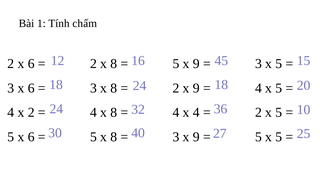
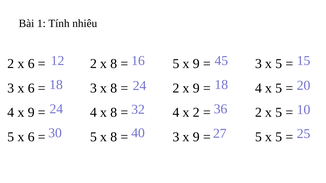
chấm: chấm -> nhiêu
4 x 2: 2 -> 9
x 4: 4 -> 2
